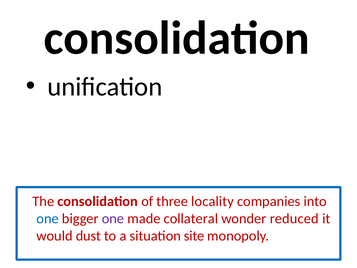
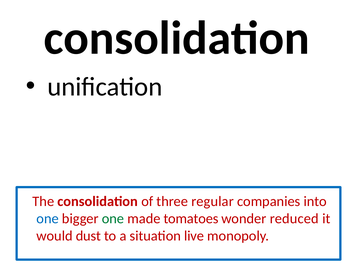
locality: locality -> regular
one at (113, 218) colour: purple -> green
collateral: collateral -> tomatoes
site: site -> live
